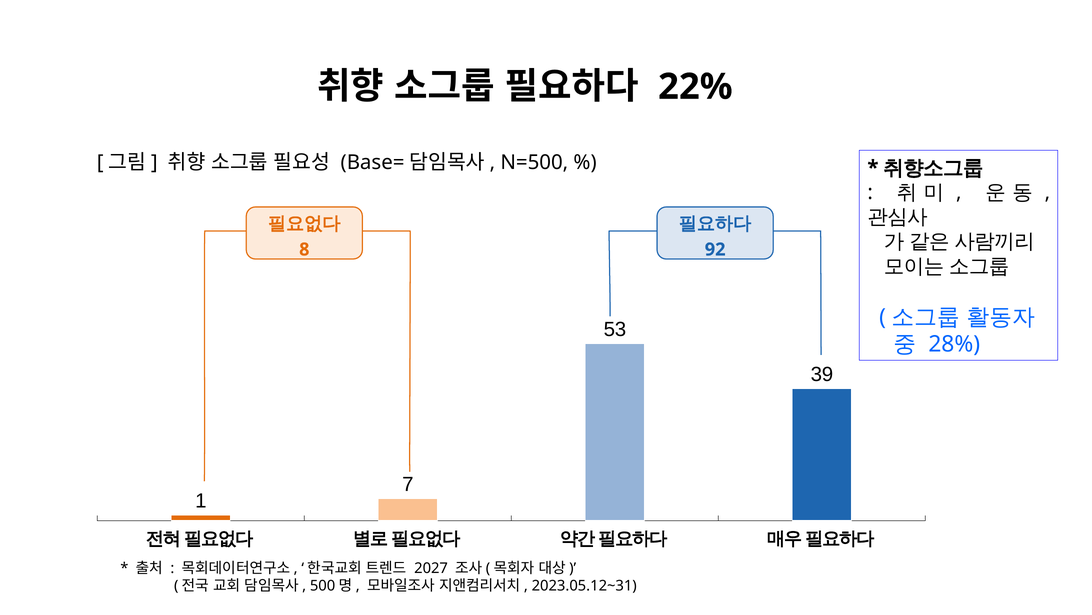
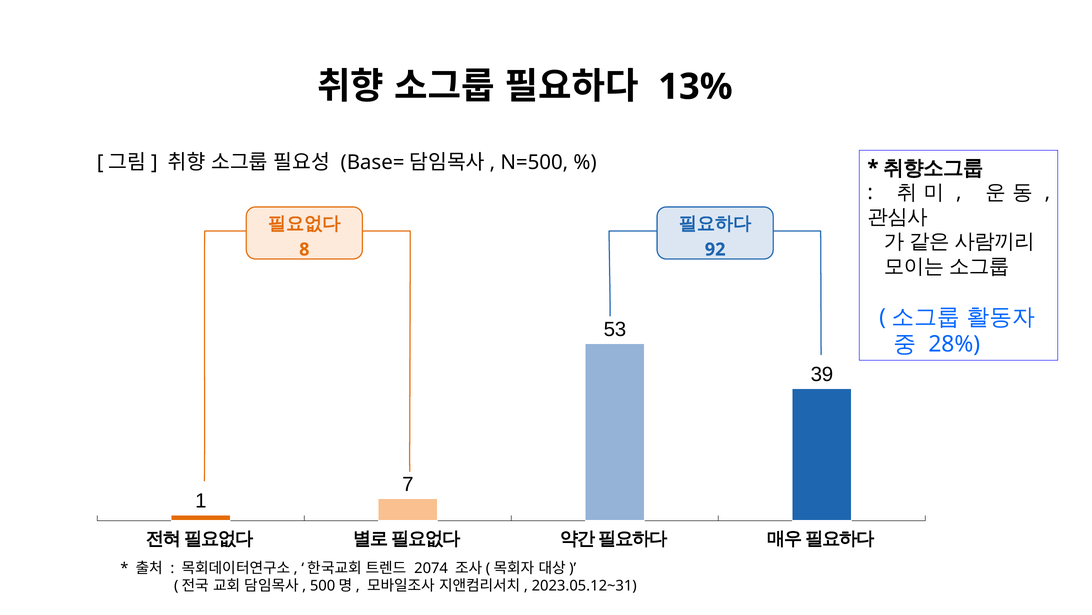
22%: 22% -> 13%
2027: 2027 -> 2074
